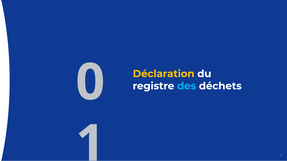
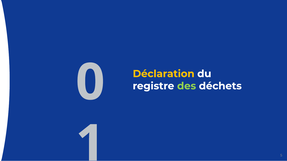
des colour: light blue -> light green
